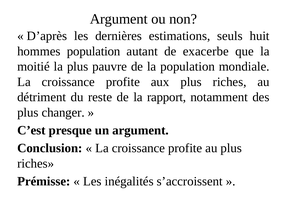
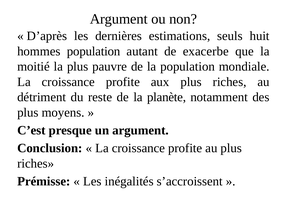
rapport: rapport -> planète
changer: changer -> moyens
